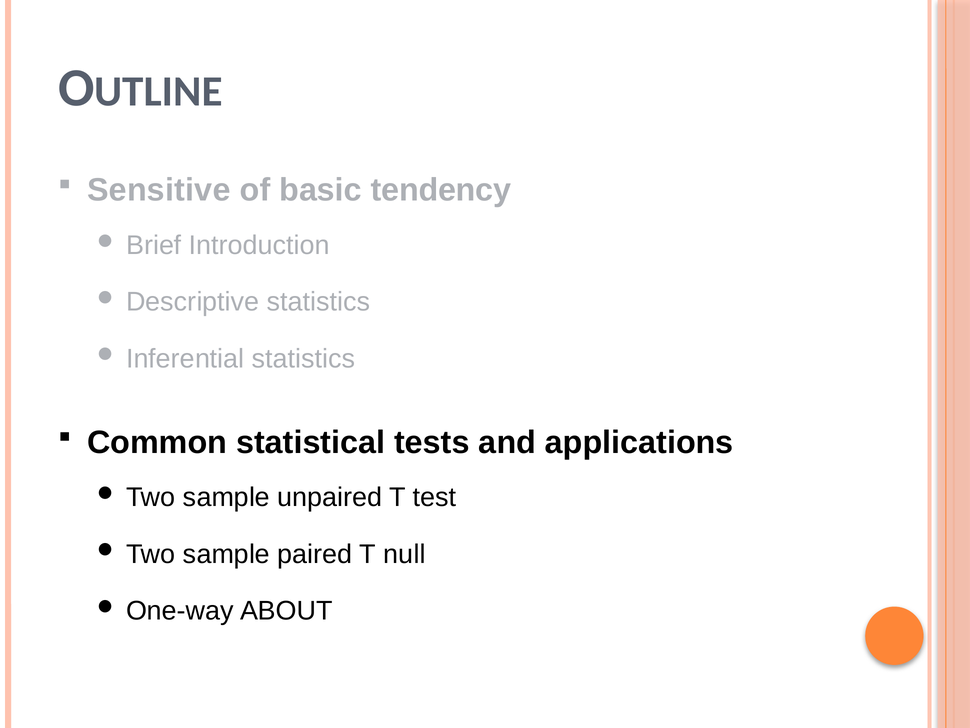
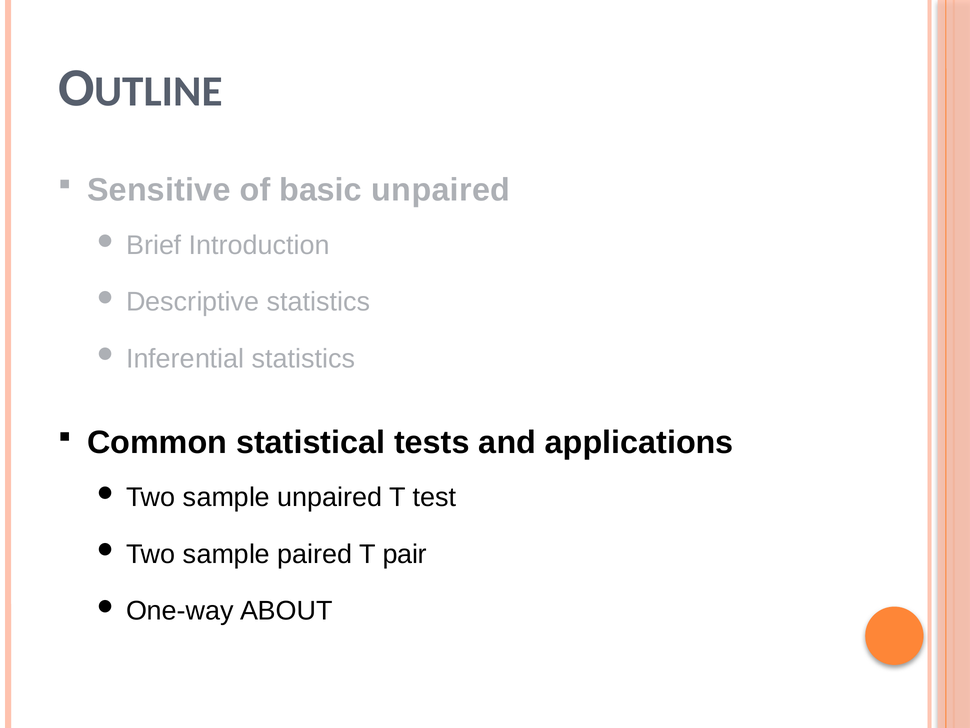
basic tendency: tendency -> unpaired
null: null -> pair
